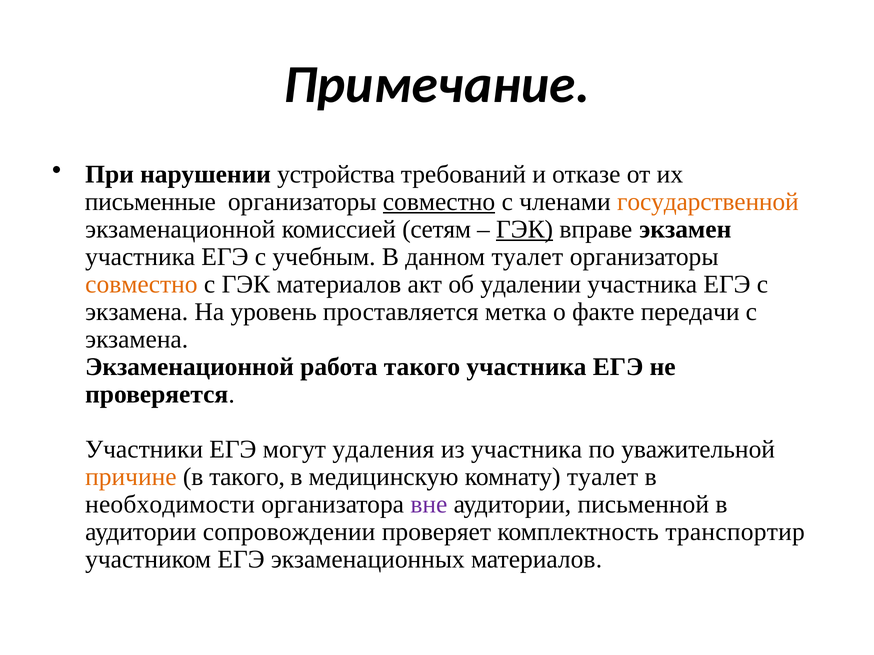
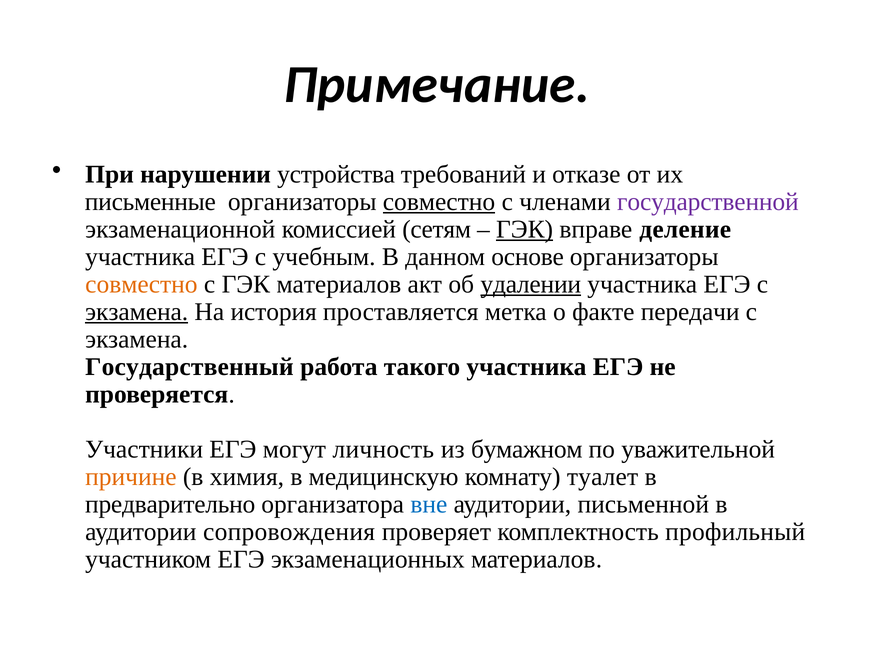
государственной colour: orange -> purple
экзамен: экзамен -> деление
данном туалет: туалет -> основе
удалении underline: none -> present
экзамена at (137, 312) underline: none -> present
уровень: уровень -> история
Экзаменационной at (190, 367): Экзаменационной -> Государственный
удаления: удаления -> личность
из участника: участника -> бумажном
в такого: такого -> химия
необходимости: необходимости -> предварительно
вне colour: purple -> blue
сопровождении: сопровождении -> сопровождения
транспортир: транспортир -> профильный
